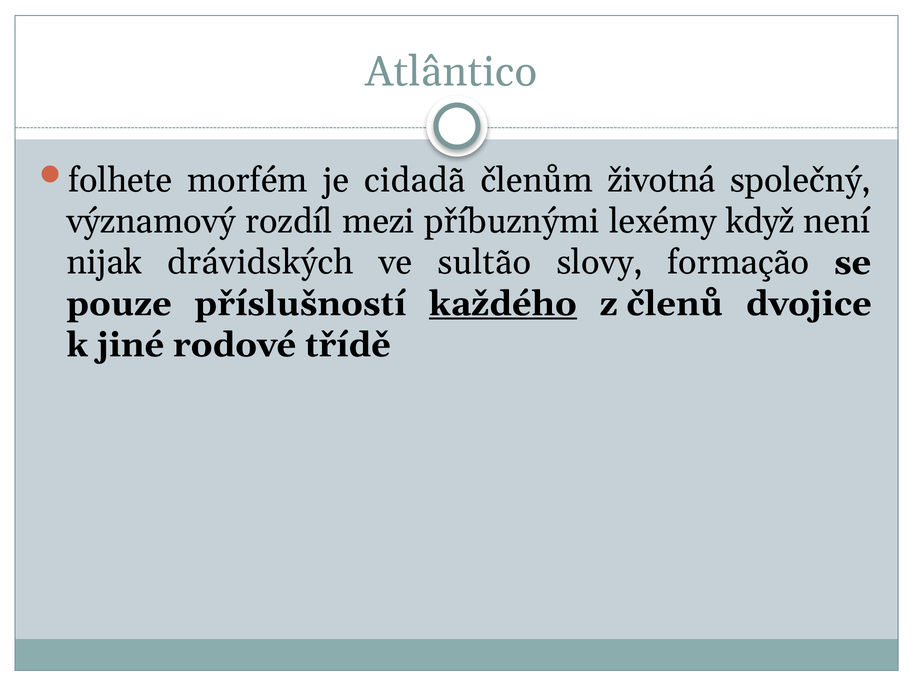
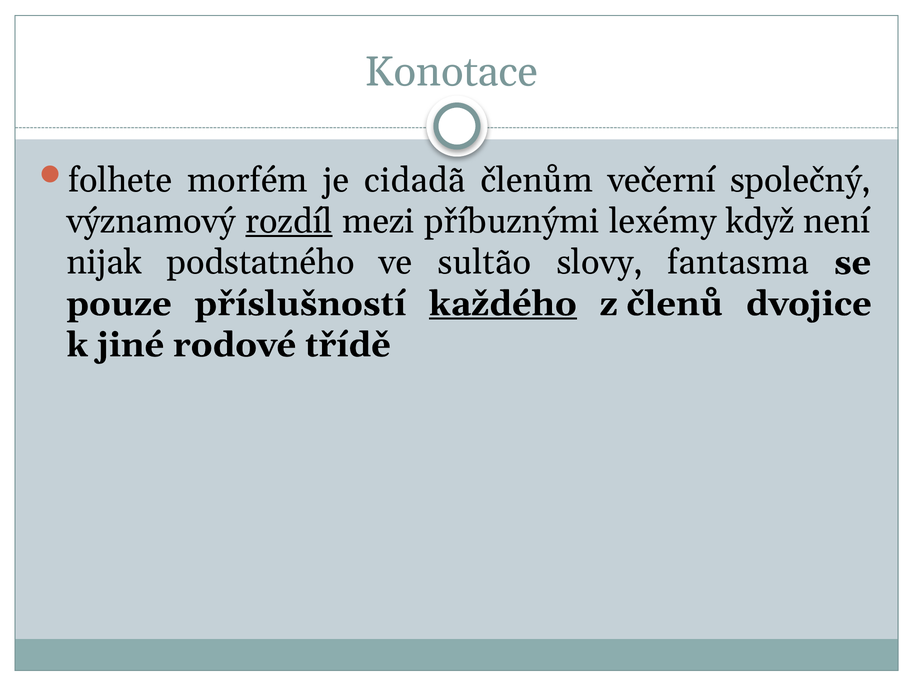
Atlântico: Atlântico -> Konotace
životná: životná -> večerní
rozdíl underline: none -> present
drávidských: drávidských -> podstatného
formação: formação -> fantasma
